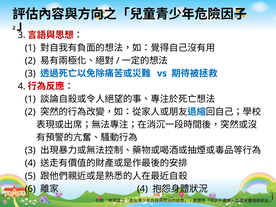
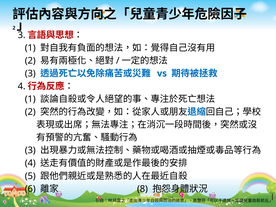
4 at (142, 189): 4 -> 8
